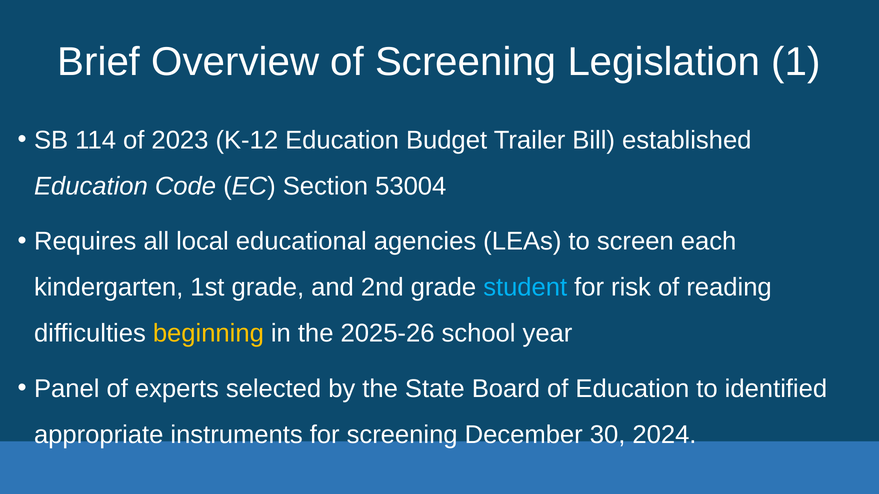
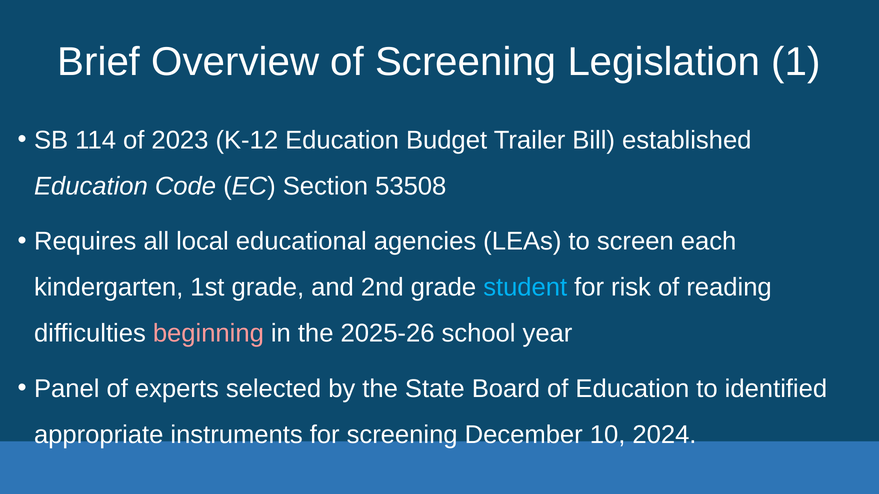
53004: 53004 -> 53508
beginning colour: yellow -> pink
30: 30 -> 10
